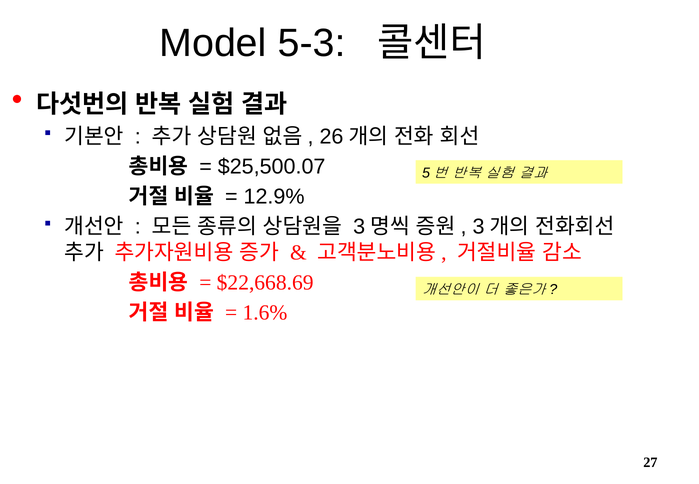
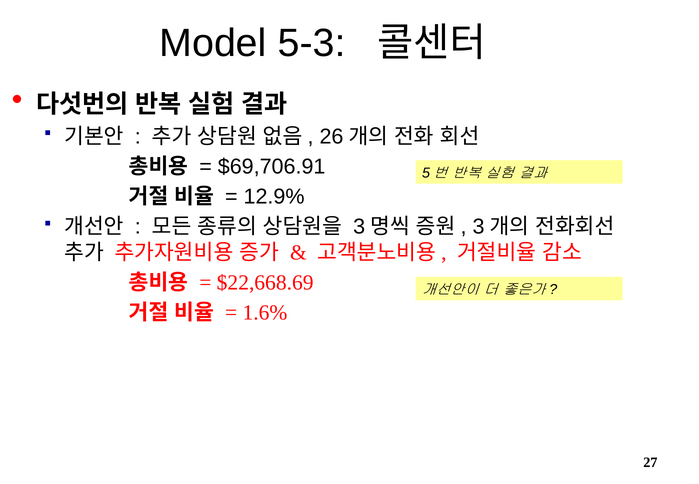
$25,500.07: $25,500.07 -> $69,706.91
